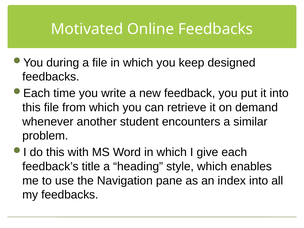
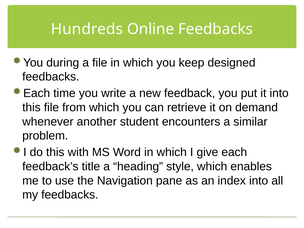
Motivated: Motivated -> Hundreds
